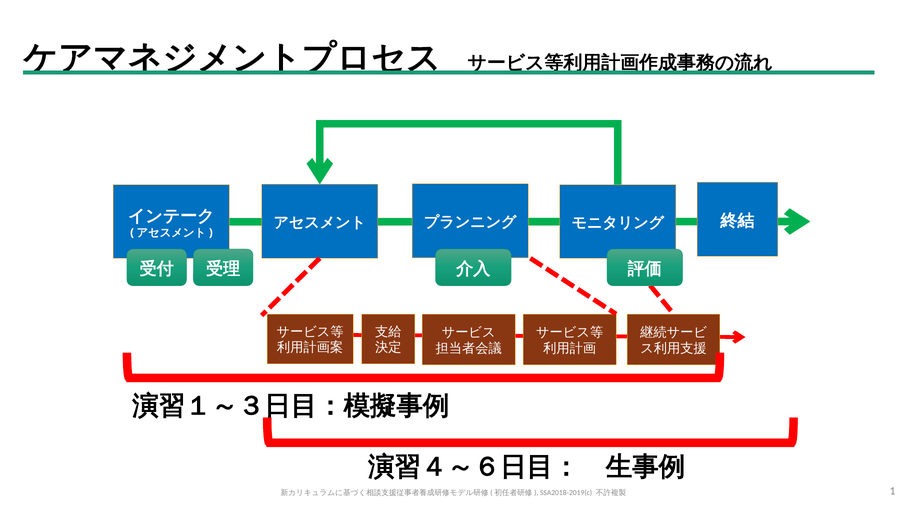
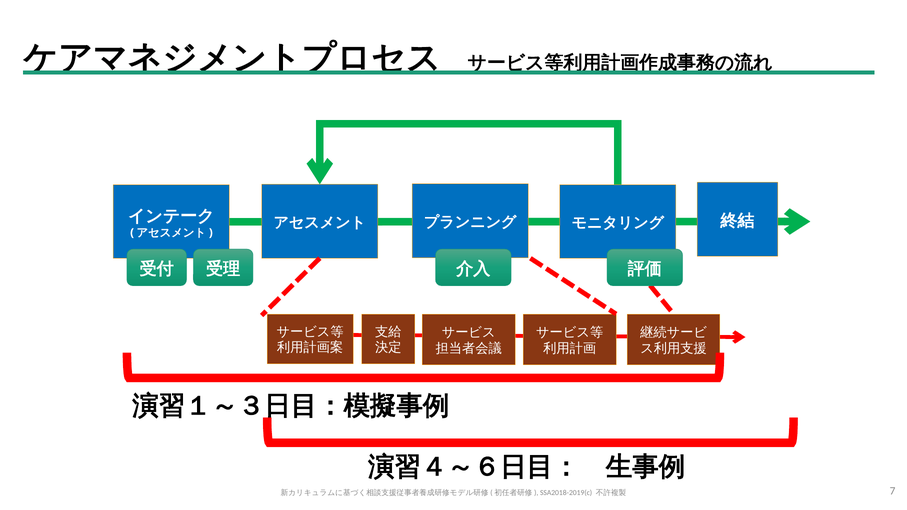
1: 1 -> 7
